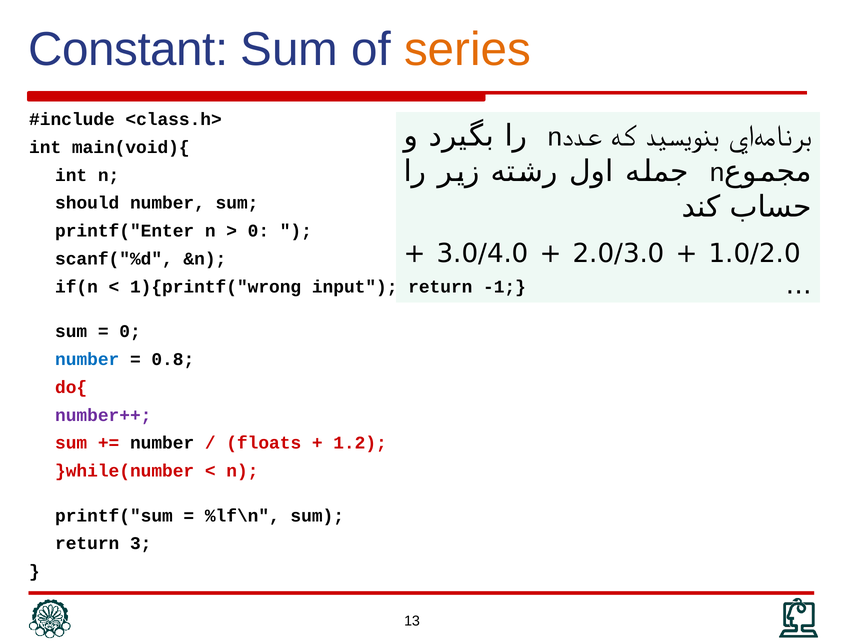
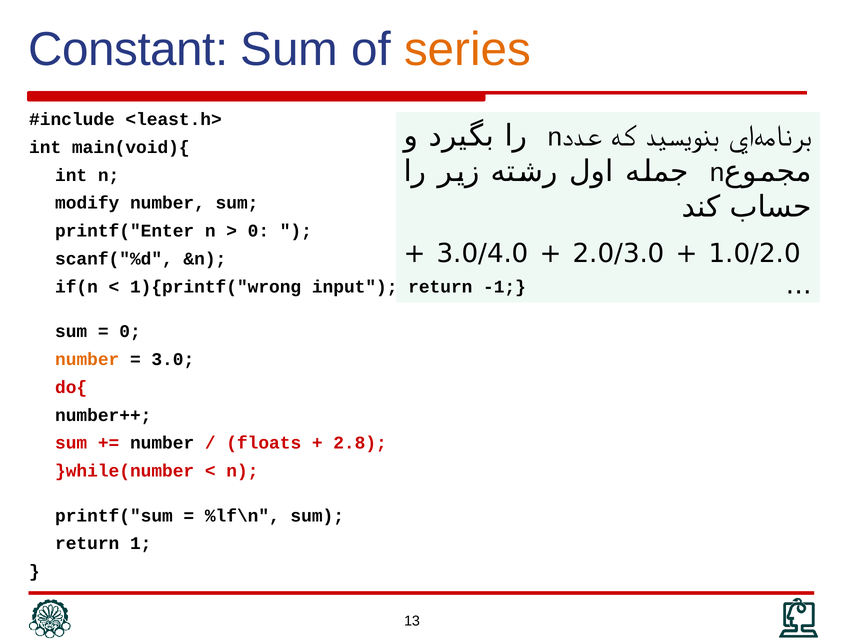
<class.h>: <class.h> -> <least.h>
should: should -> modify
number at (87, 359) colour: blue -> orange
0.8: 0.8 -> 3.0
number++ colour: purple -> black
1.2: 1.2 -> 2.8
3: 3 -> 1
